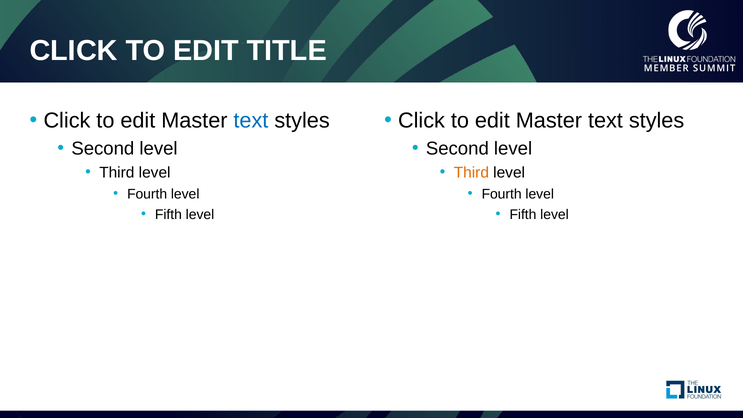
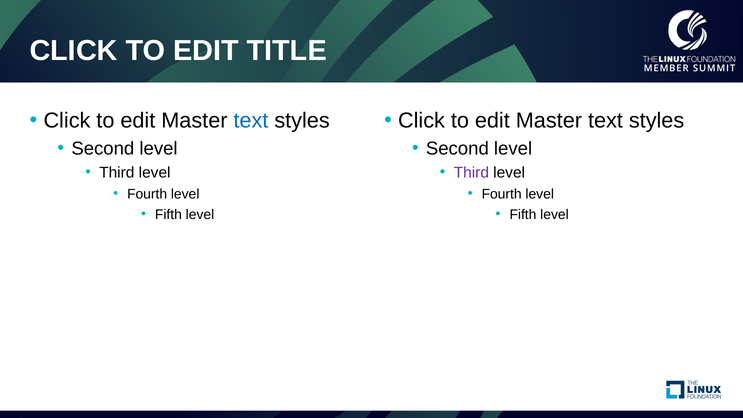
Third at (471, 173) colour: orange -> purple
